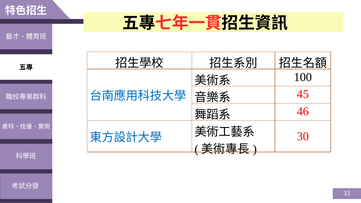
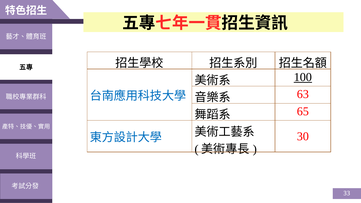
100 underline: none -> present
45: 45 -> 63
46: 46 -> 65
